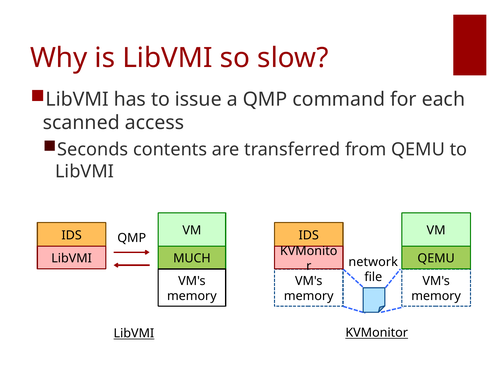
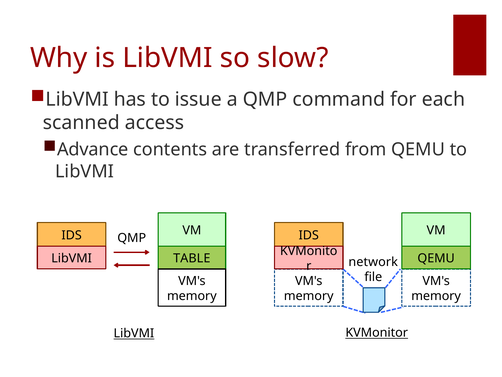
Seconds: Seconds -> Advance
MUCH: MUCH -> TABLE
